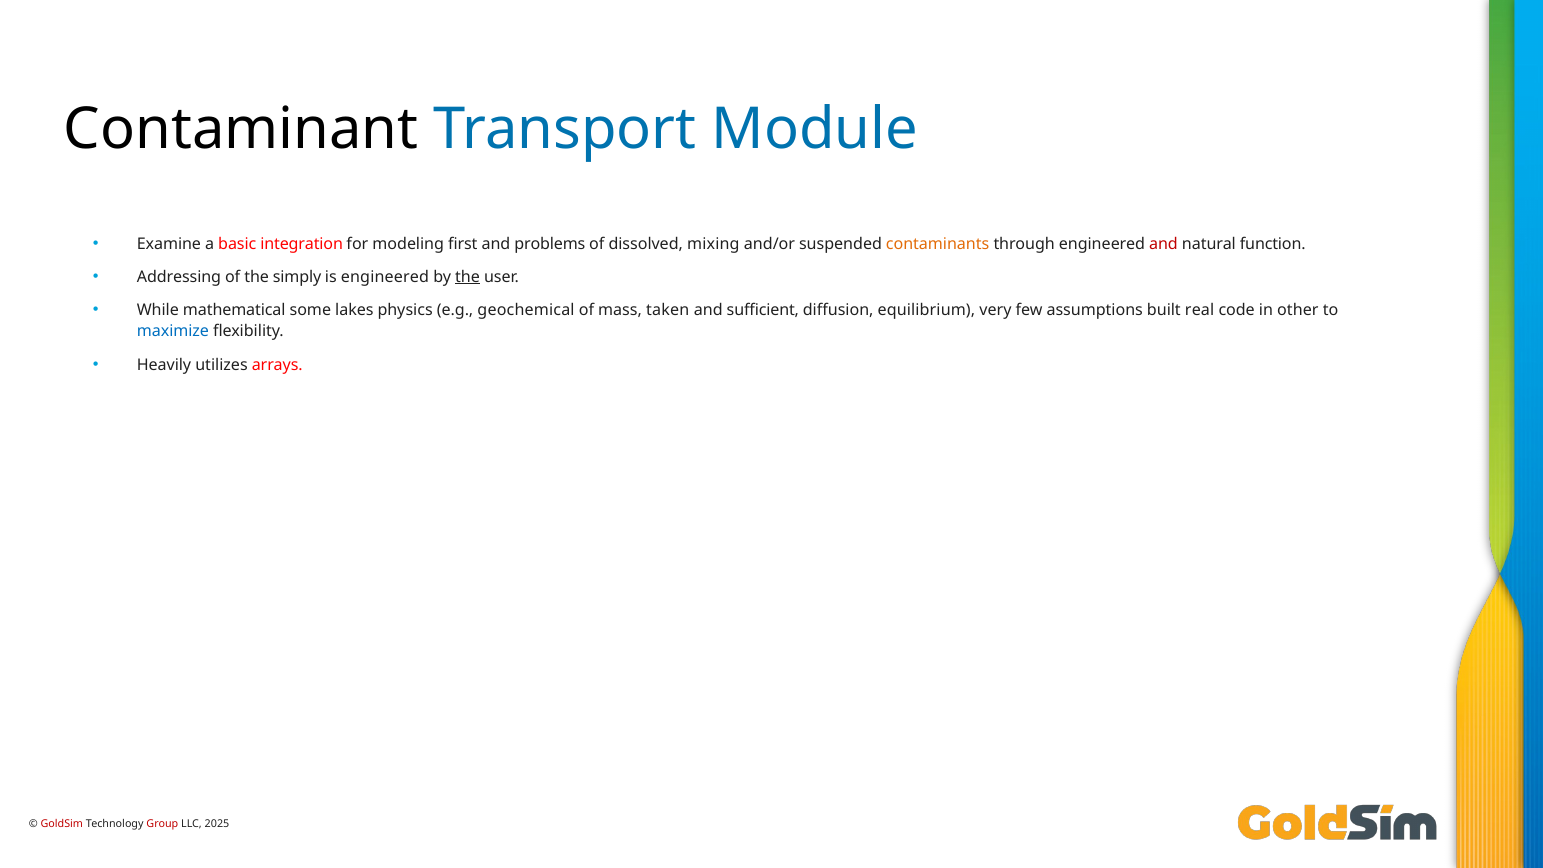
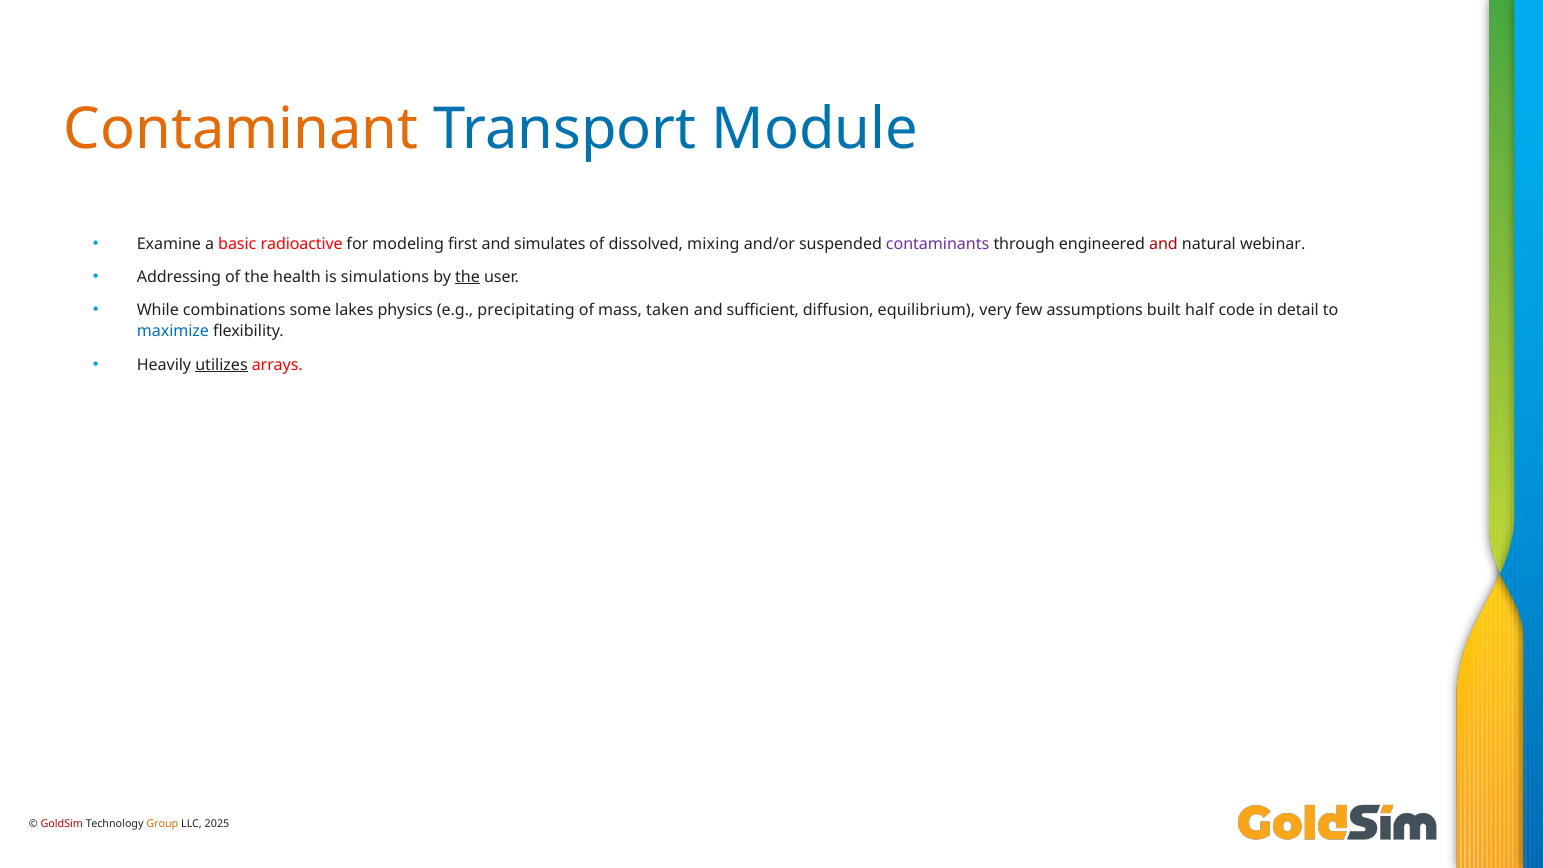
Contaminant colour: black -> orange
integration: integration -> radioactive
problems: problems -> simulates
contaminants colour: orange -> purple
function: function -> webinar
simply: simply -> health
is engineered: engineered -> simulations
mathematical: mathematical -> combinations
geochemical: geochemical -> precipitating
real: real -> half
other: other -> detail
utilizes underline: none -> present
Group colour: red -> orange
